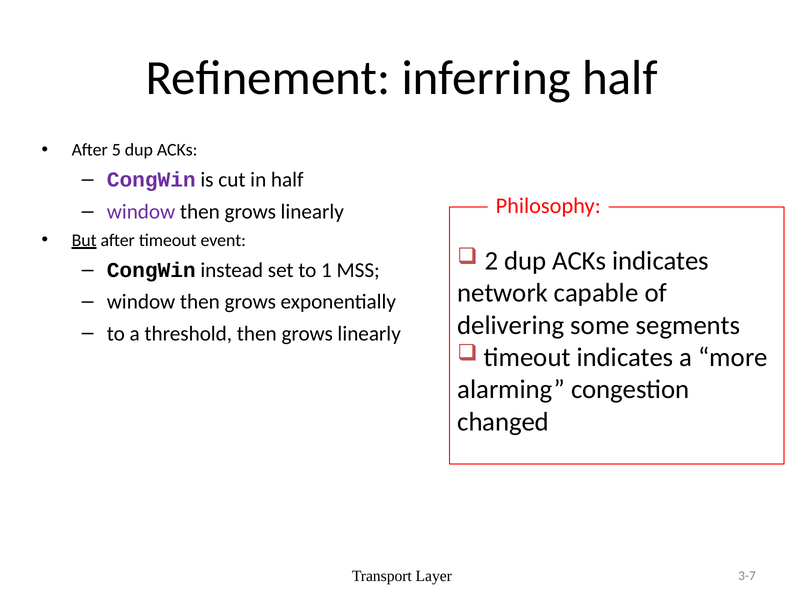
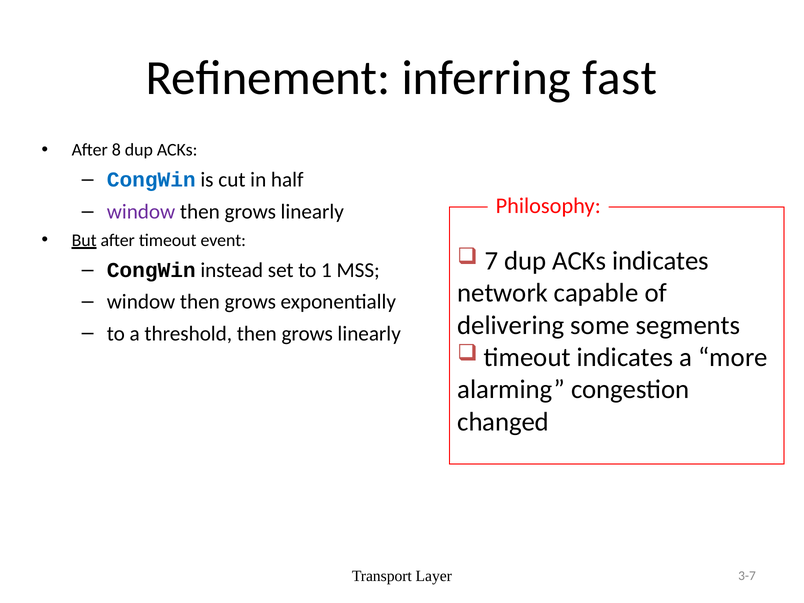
inferring half: half -> fast
5: 5 -> 8
CongWin at (151, 180) colour: purple -> blue
2: 2 -> 7
